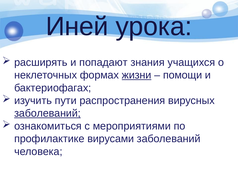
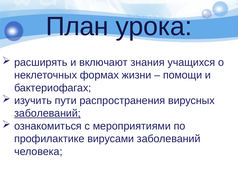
Иней: Иней -> План
попадают: попадают -> включают
жизни underline: present -> none
